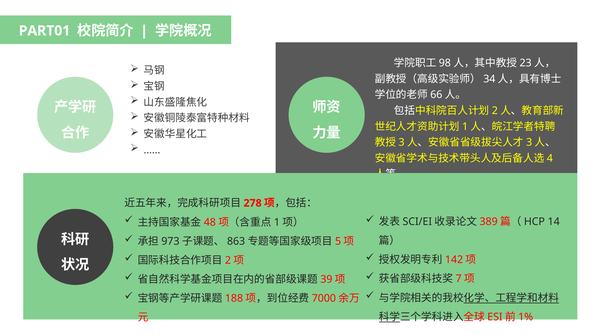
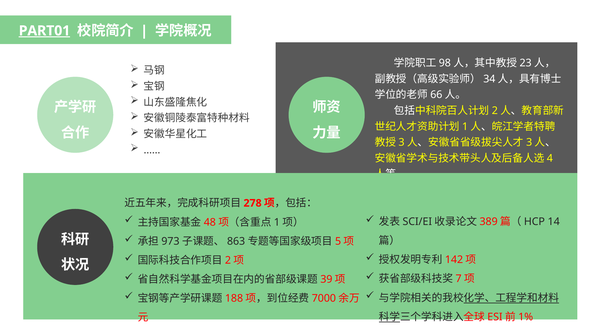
PART01 underline: none -> present
